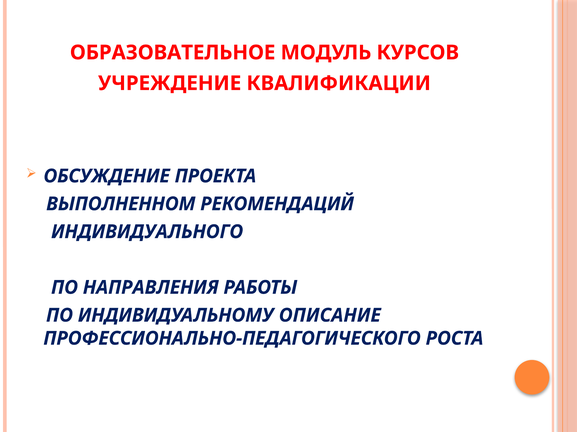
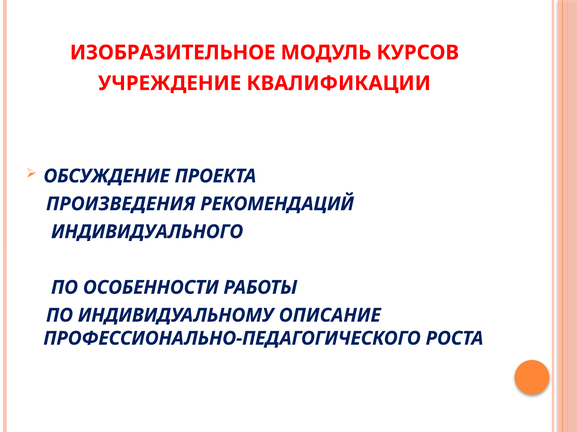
ОБРАЗОВАТЕЛЬНОЕ: ОБРАЗОВАТЕЛЬНОЕ -> ИЗОБРАЗИТЕЛЬНОЕ
ВЫПОЛНЕННОМ: ВЫПОЛНЕННОМ -> ПРОИЗВЕДЕНИЯ
НАПРАВЛЕНИЯ: НАПРАВЛЕНИЯ -> ОСОБЕННОСТИ
